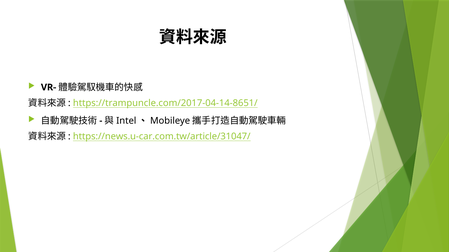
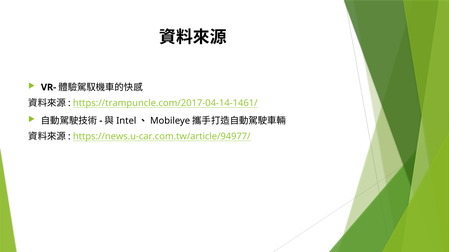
https://trampuncle.com/2017-04-14-8651/: https://trampuncle.com/2017-04-14-8651/ -> https://trampuncle.com/2017-04-14-1461/
https://news.u-car.com.tw/article/31047/: https://news.u-car.com.tw/article/31047/ -> https://news.u-car.com.tw/article/94977/
